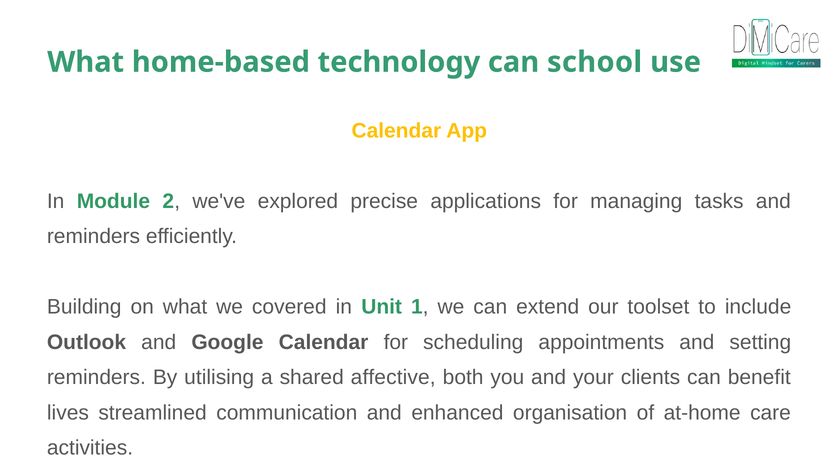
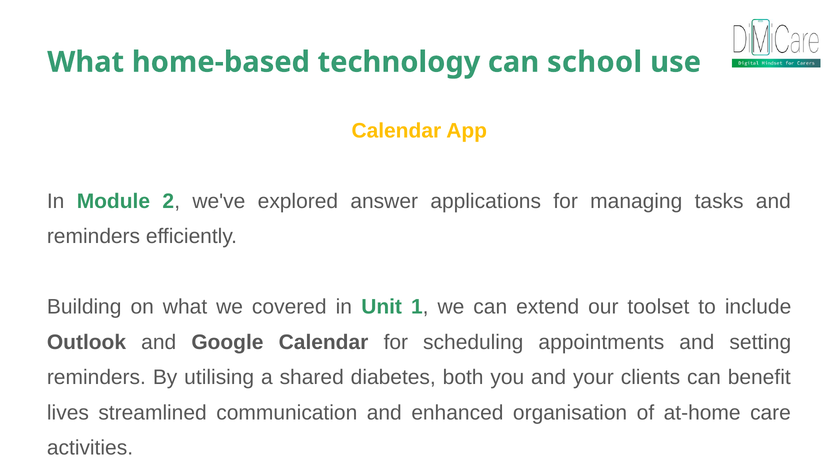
precise: precise -> answer
affective: affective -> diabetes
